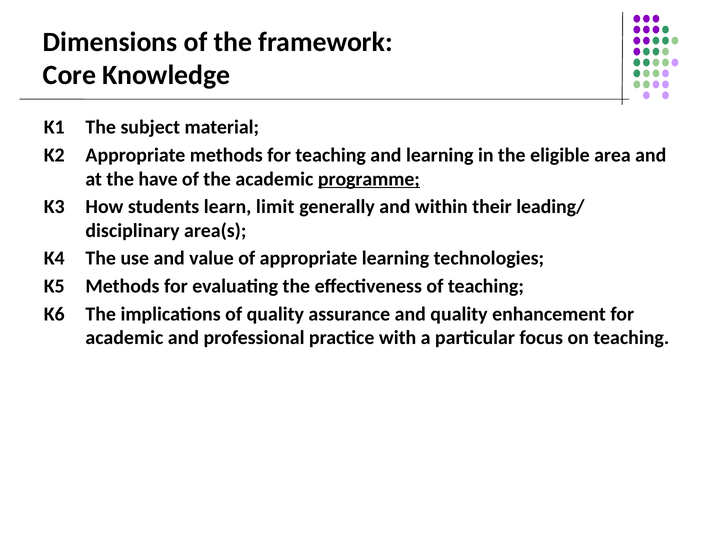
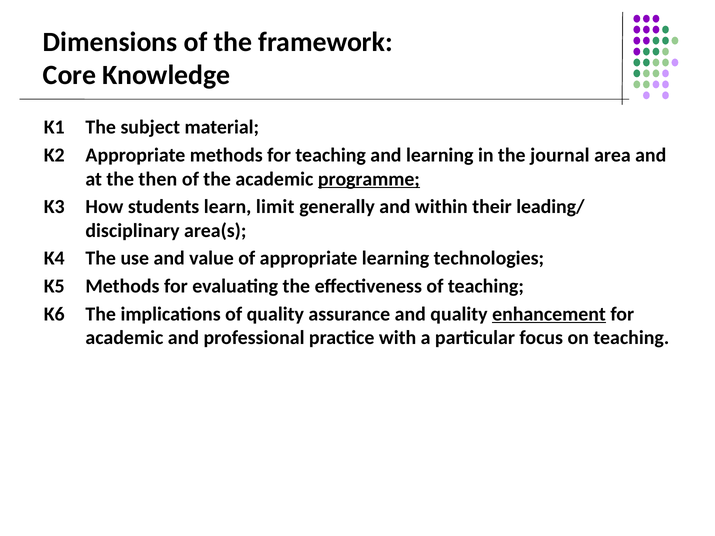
eligible: eligible -> journal
have: have -> then
enhancement underline: none -> present
